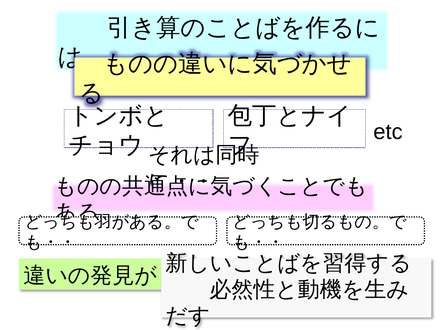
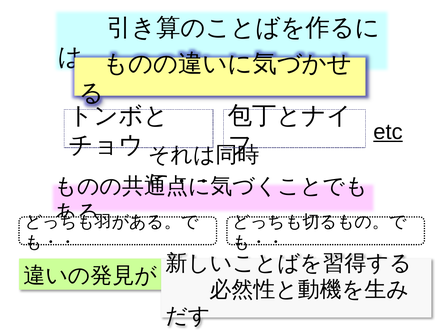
etc underline: none -> present
